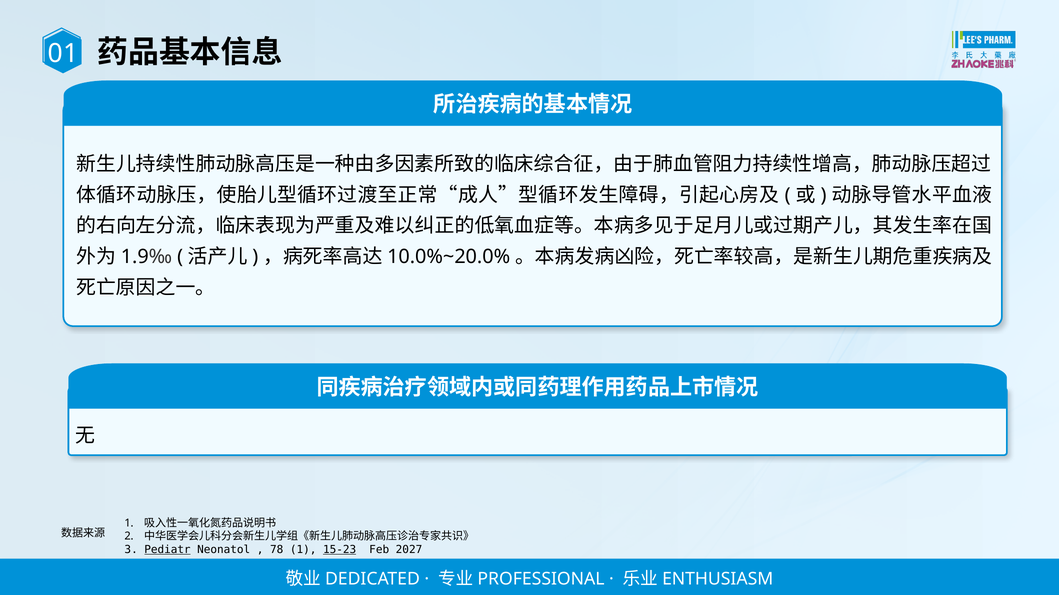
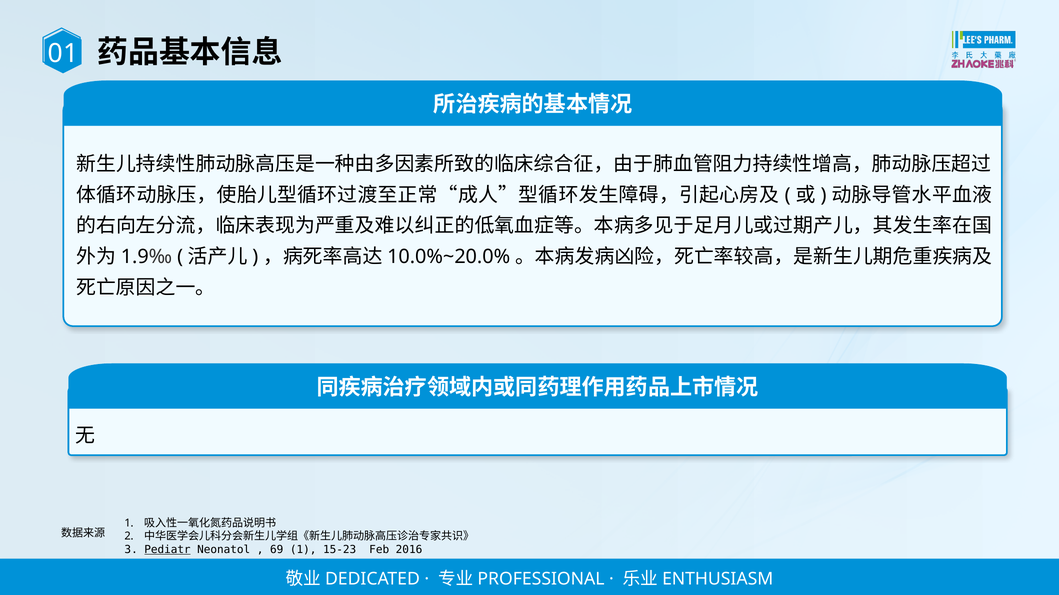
78: 78 -> 69
15-23 underline: present -> none
2027: 2027 -> 2016
